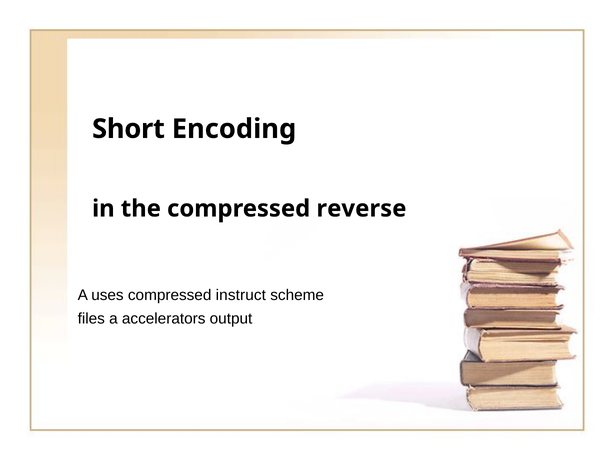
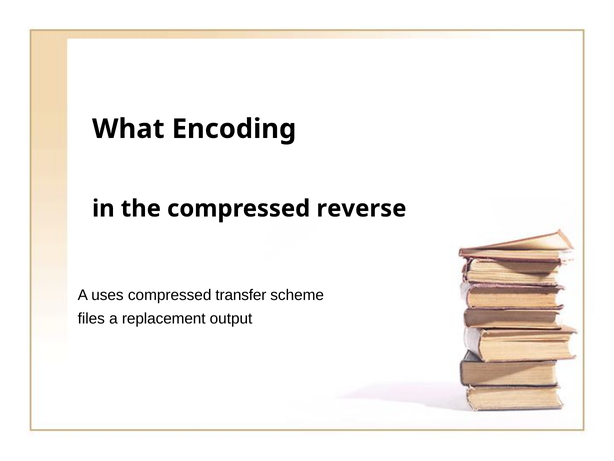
Short: Short -> What
instruct: instruct -> transfer
accelerators: accelerators -> replacement
